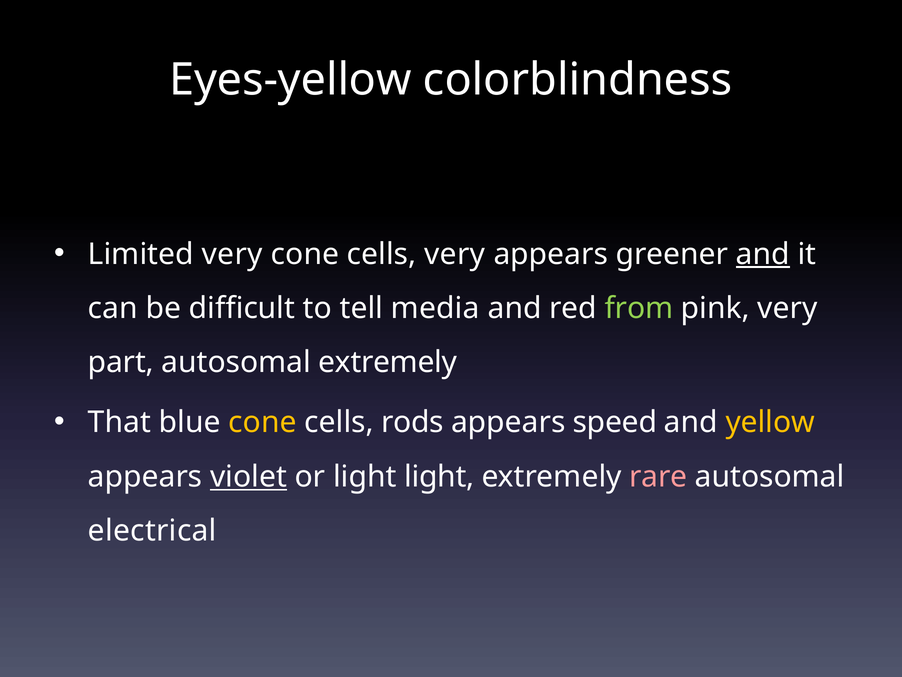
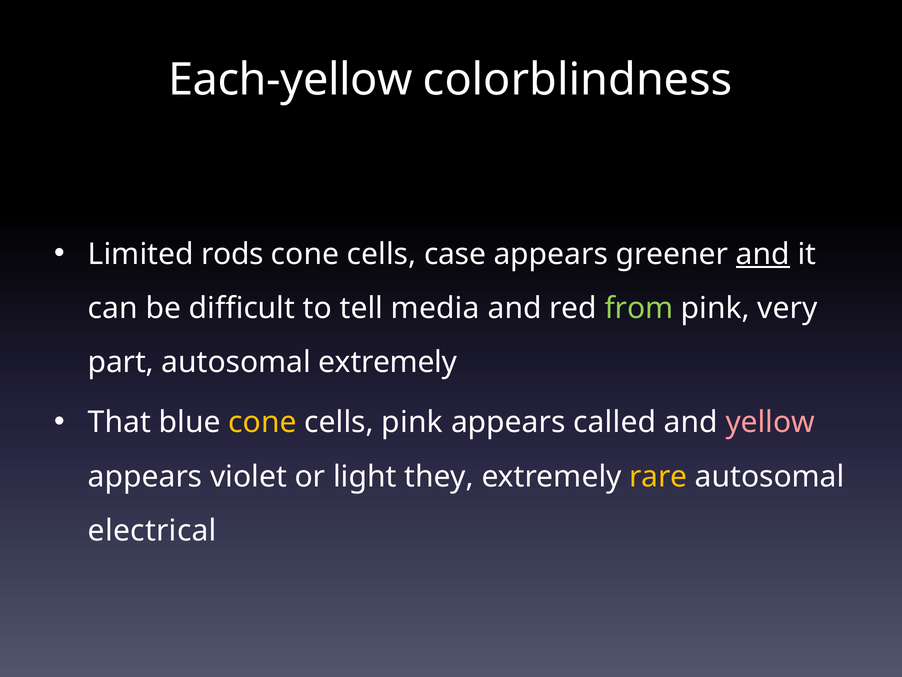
Eyes-yellow: Eyes-yellow -> Each-yellow
Limited very: very -> rods
cells very: very -> case
cells rods: rods -> pink
speed: speed -> called
yellow colour: yellow -> pink
violet underline: present -> none
light light: light -> they
rare colour: pink -> yellow
